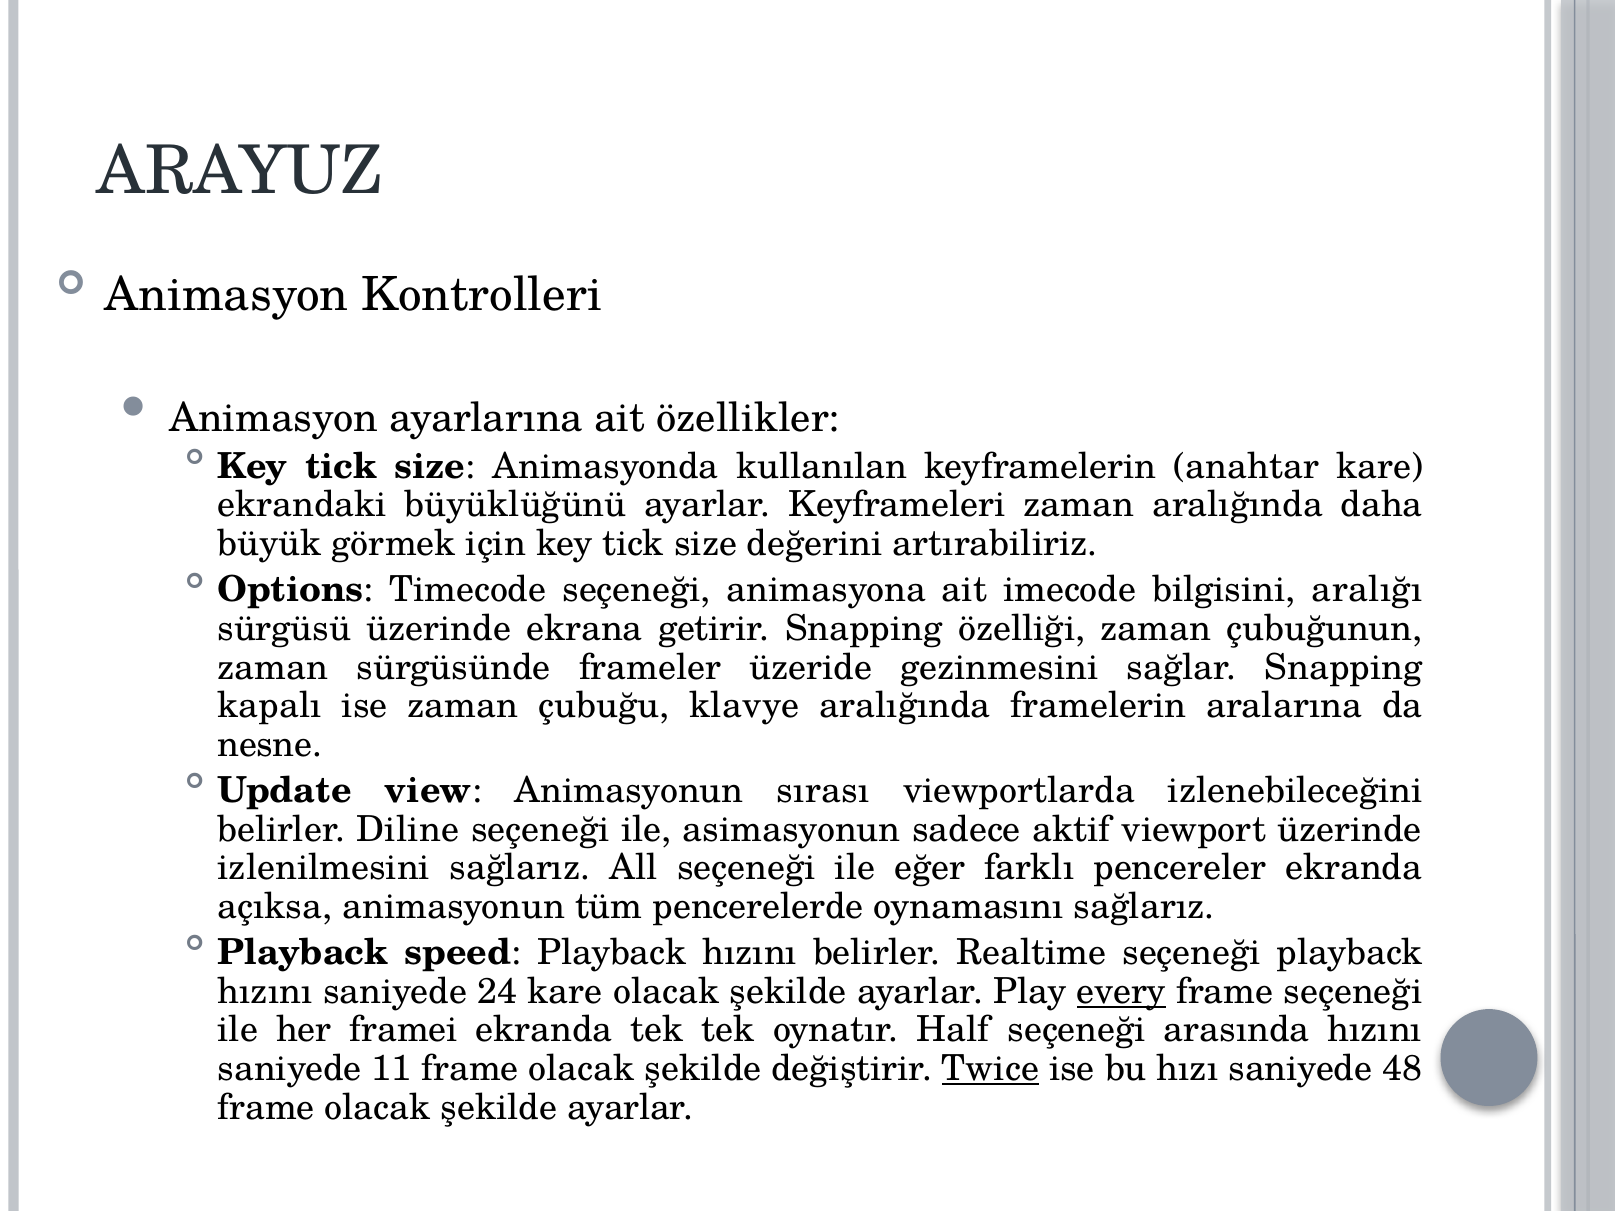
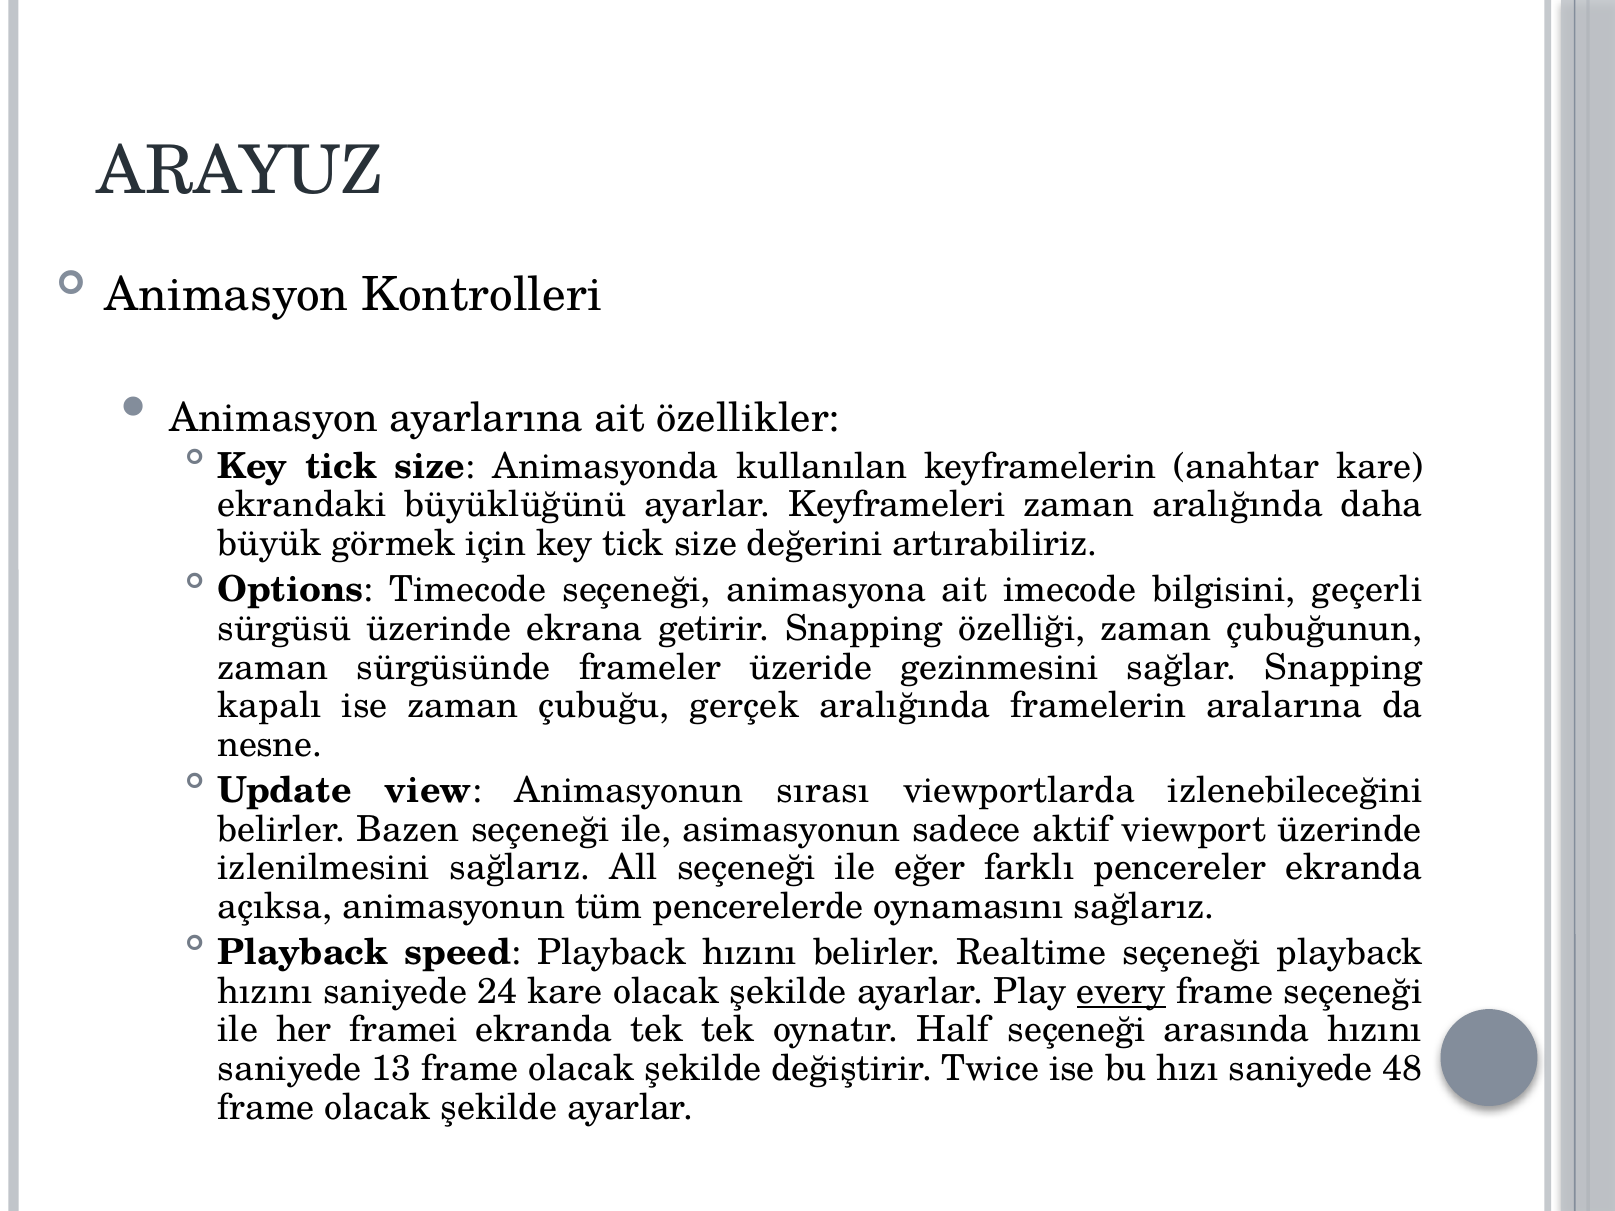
aralığı: aralığı -> geçerli
klavye: klavye -> gerçek
Diline: Diline -> Bazen
11: 11 -> 13
Twice underline: present -> none
